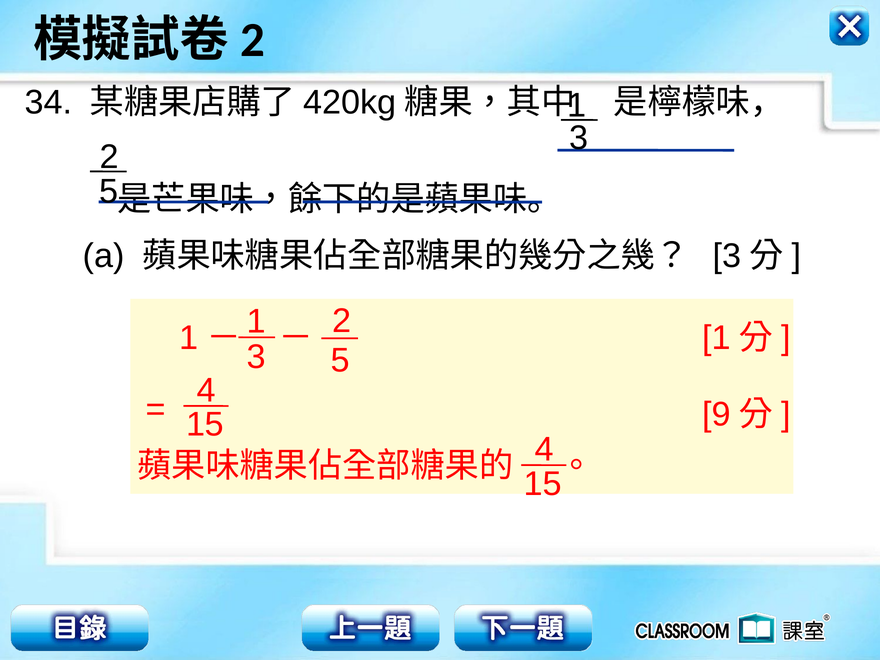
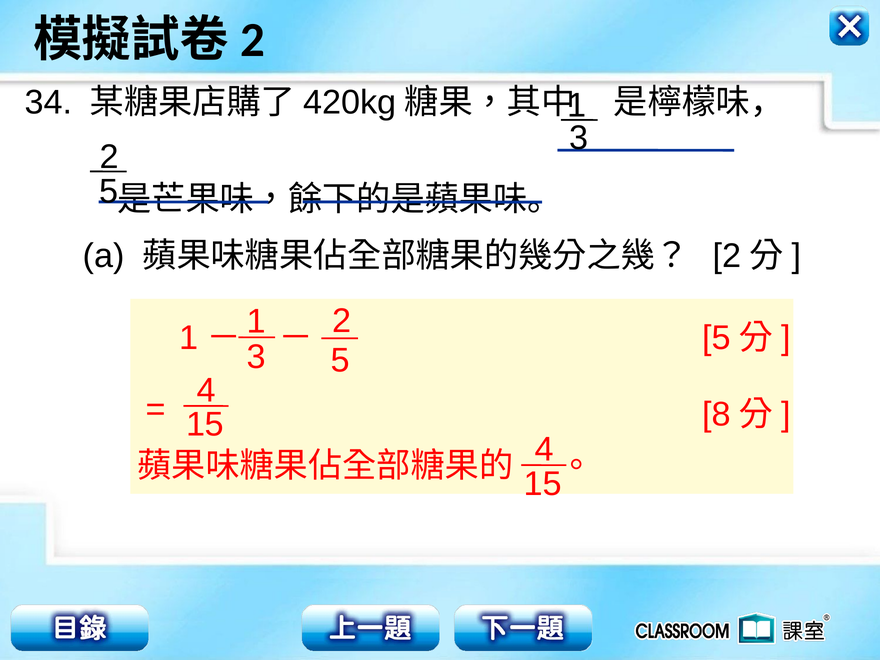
3 at (727, 256): 3 -> 2
1 at (716, 338): 1 -> 5
9: 9 -> 8
